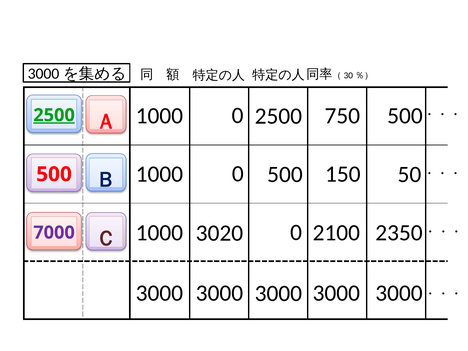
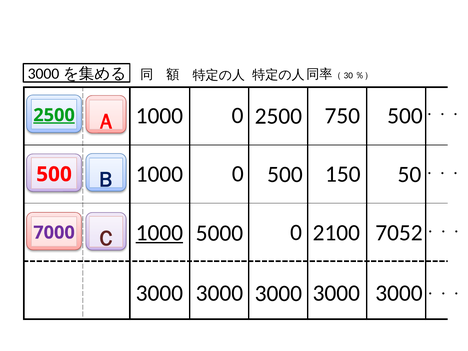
1000 at (159, 233) underline: none -> present
2350: 2350 -> 7052
3020: 3020 -> 5000
